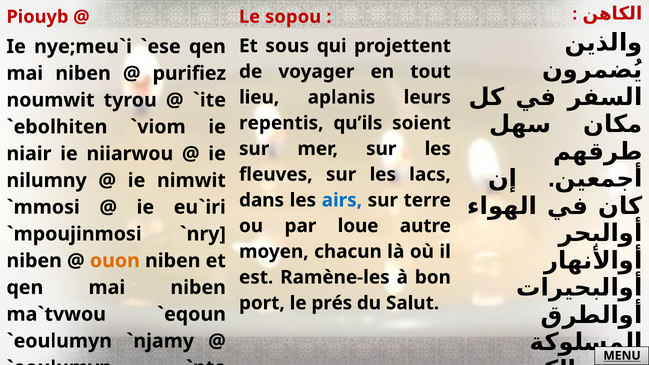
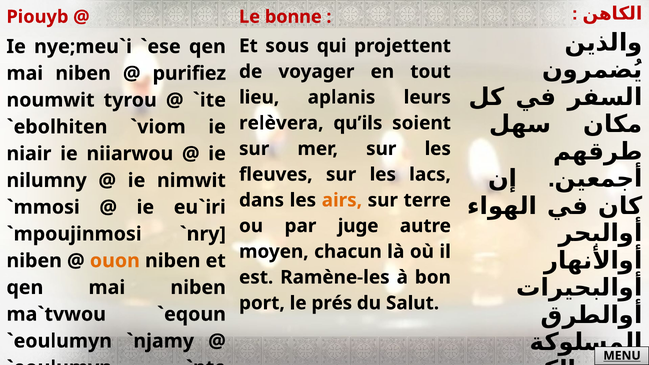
sopou: sopou -> bonne
repentis: repentis -> relèvera
airs colour: blue -> orange
loue: loue -> juge
